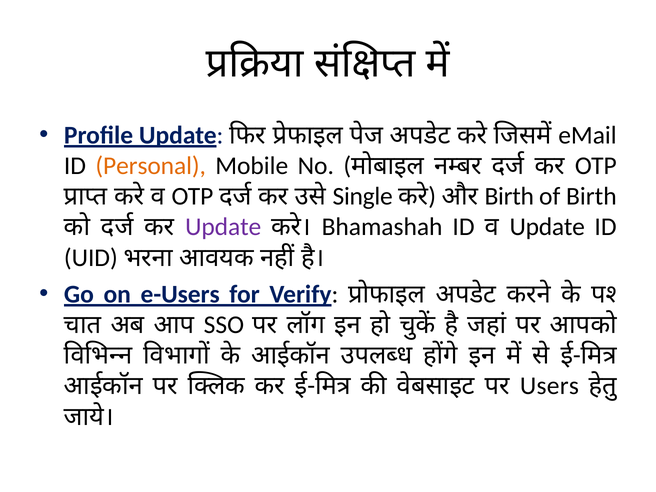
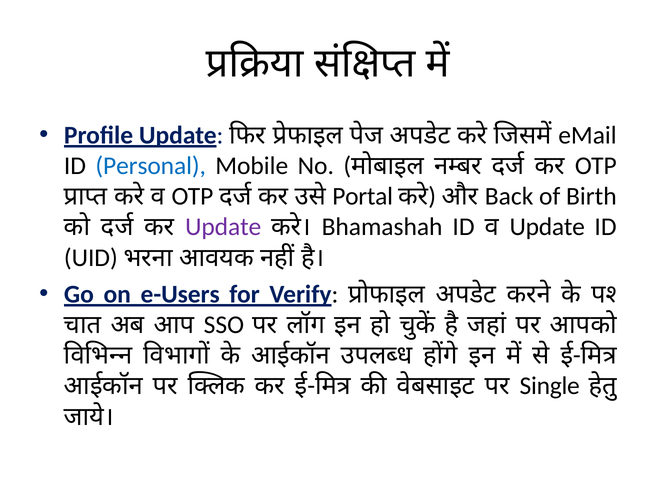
Personal colour: orange -> blue
Single: Single -> Portal
Birth at (509, 196): Birth -> Back
Users: Users -> Single
